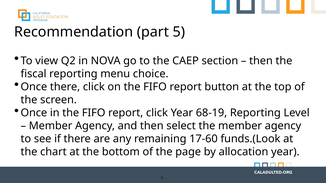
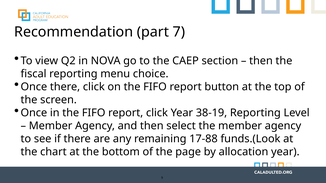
5: 5 -> 7
68-19: 68-19 -> 38-19
17-60: 17-60 -> 17-88
